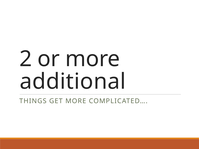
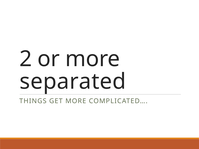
additional: additional -> separated
